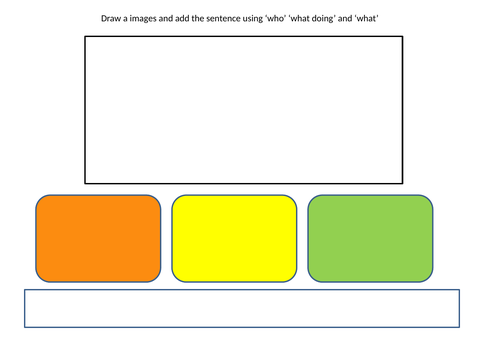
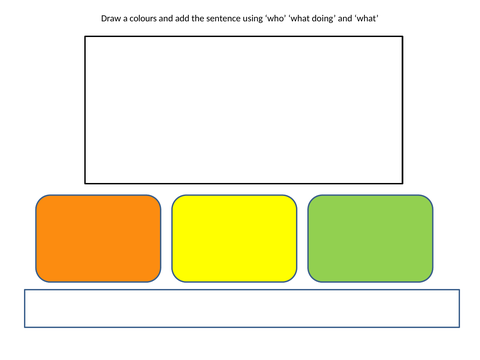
images: images -> colours
